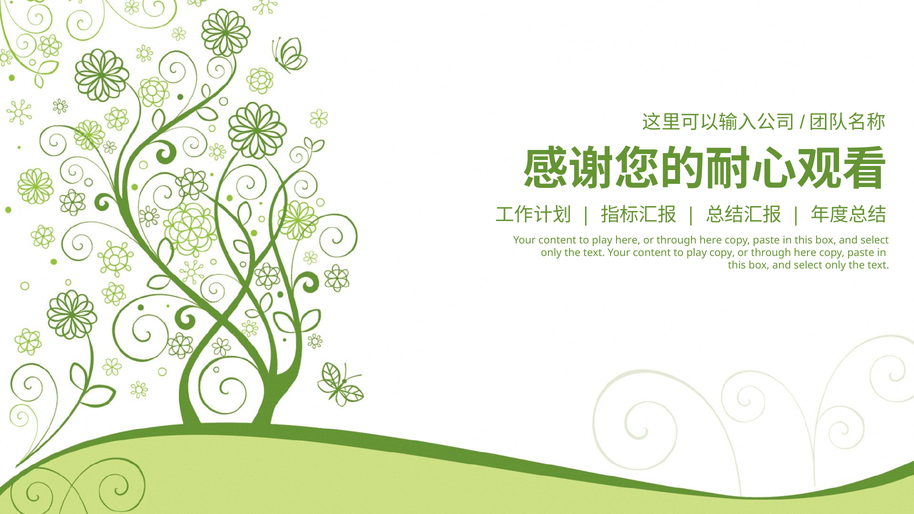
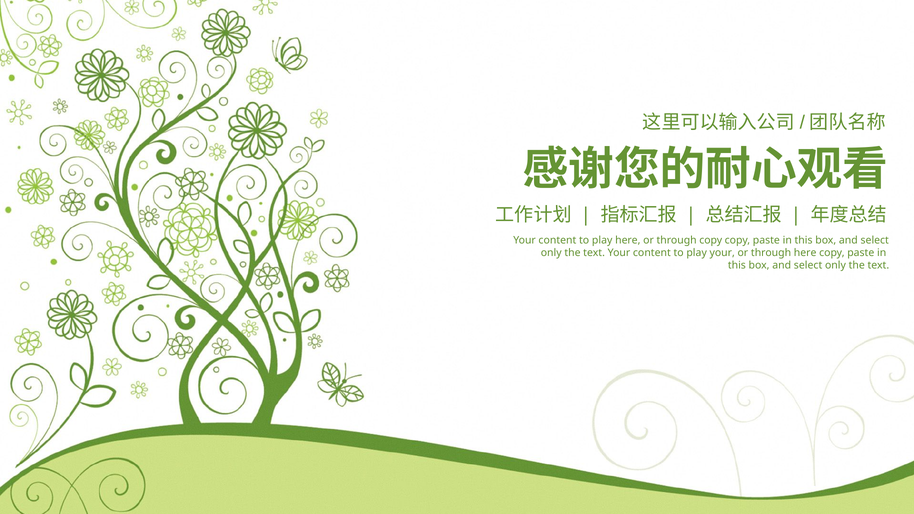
here or through here: here -> copy
play copy: copy -> your
